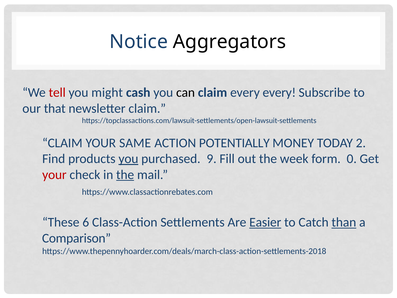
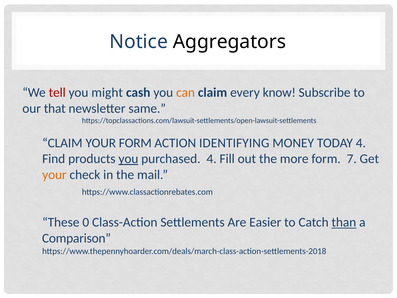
can colour: black -> orange
every every: every -> know
newsletter claim: claim -> same
YOUR SAME: SAME -> FORM
POTENTIALLY: POTENTIALLY -> IDENTIFYING
TODAY 2: 2 -> 4
purchased 9: 9 -> 4
week: week -> more
0: 0 -> 7
your at (54, 175) colour: red -> orange
the at (125, 175) underline: present -> none
6: 6 -> 0
Easier underline: present -> none
